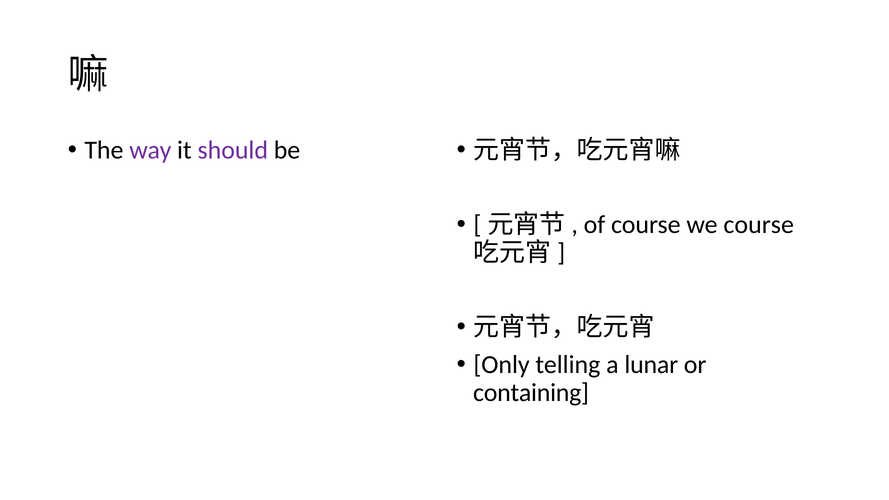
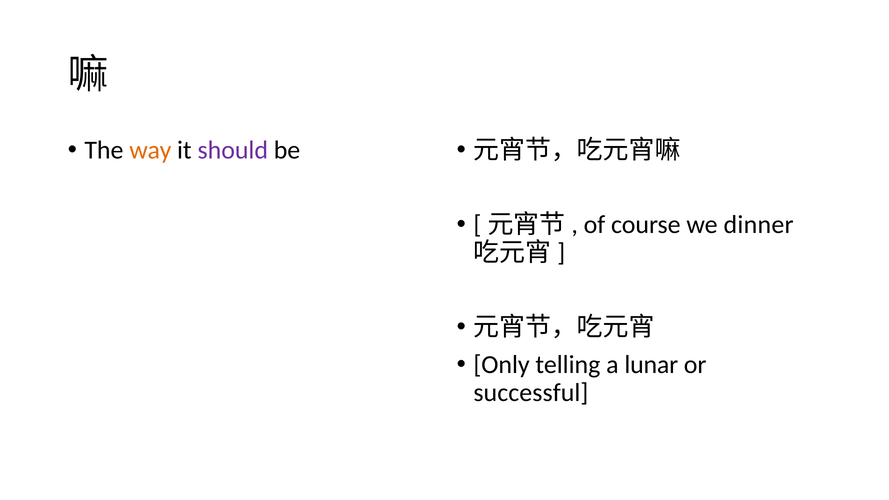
way colour: purple -> orange
we course: course -> dinner
containing: containing -> successful
